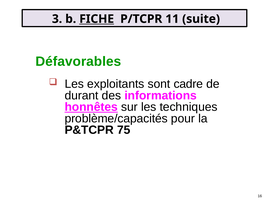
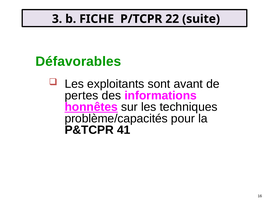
FICHE underline: present -> none
11: 11 -> 22
cadre: cadre -> avant
durant: durant -> pertes
75: 75 -> 41
